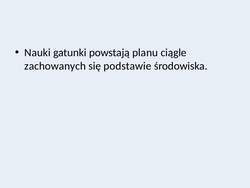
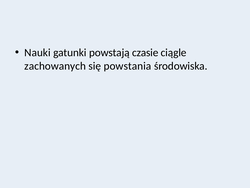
planu: planu -> czasie
podstawie: podstawie -> powstania
